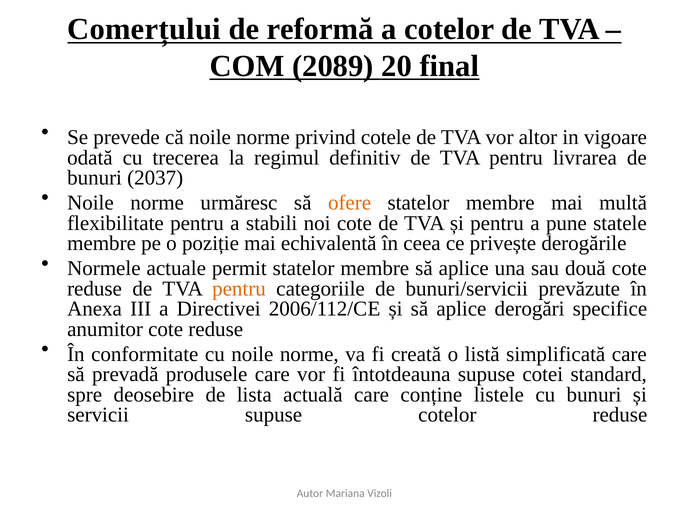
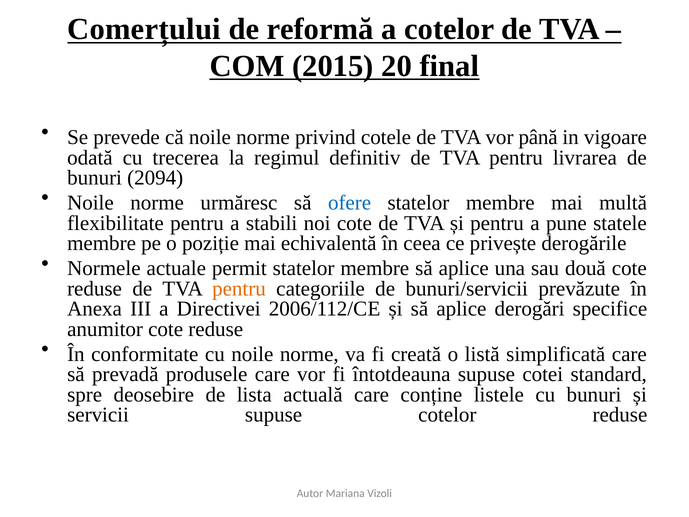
2089: 2089 -> 2015
altor: altor -> până
2037: 2037 -> 2094
ofere colour: orange -> blue
